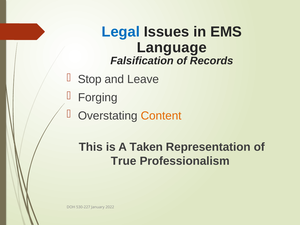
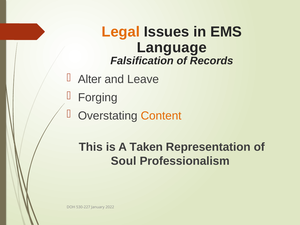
Legal colour: blue -> orange
Stop: Stop -> Alter
True: True -> Soul
